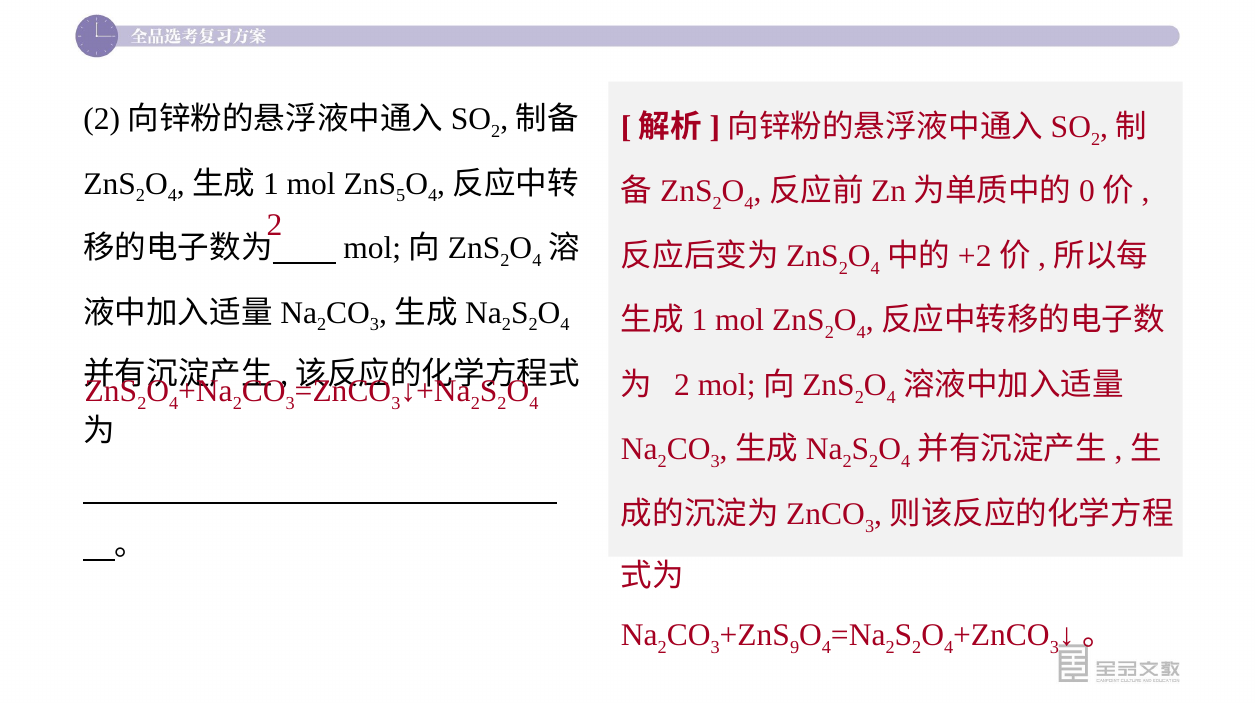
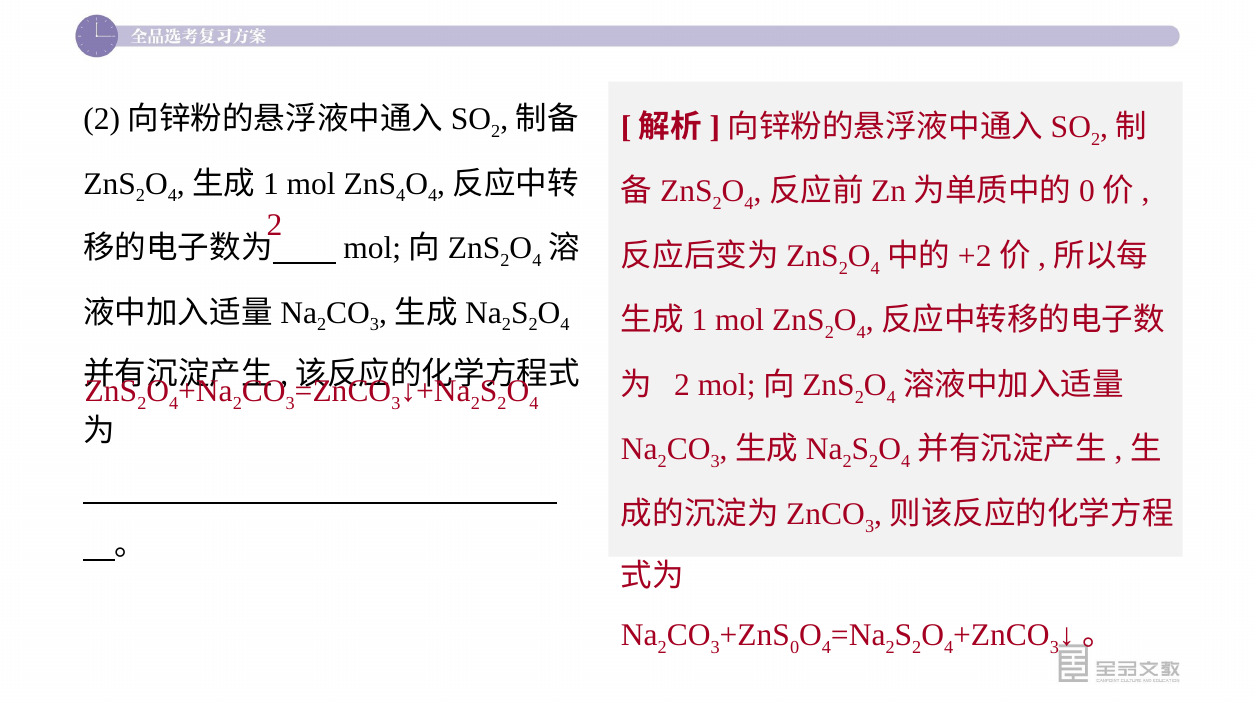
5 at (401, 196): 5 -> 4
9 at (795, 648): 9 -> 0
